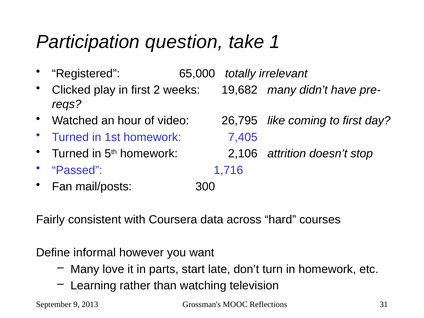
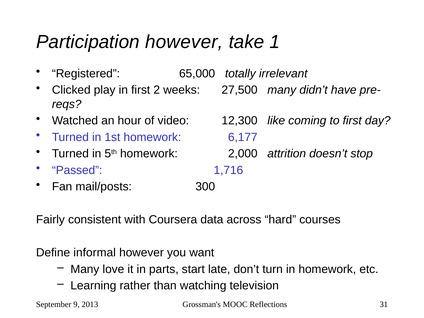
Participation question: question -> however
19,682: 19,682 -> 27,500
26,795: 26,795 -> 12,300
7,405: 7,405 -> 6,177
2,106: 2,106 -> 2,000
